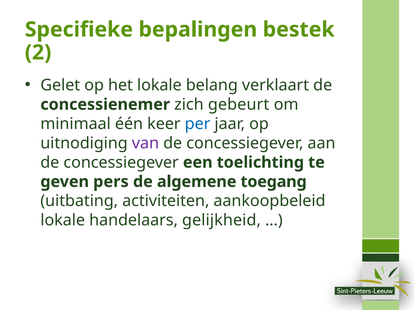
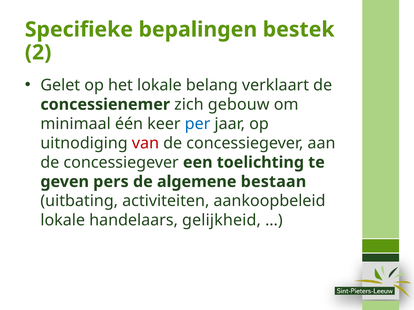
gebeurt: gebeurt -> gebouw
van colour: purple -> red
toegang: toegang -> bestaan
